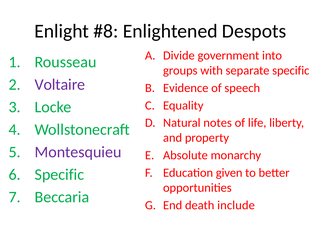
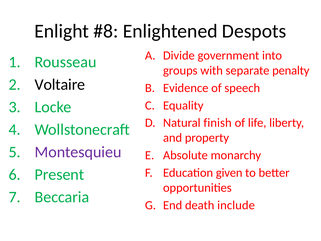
separate specific: specific -> penalty
Voltaire colour: purple -> black
notes: notes -> finish
Specific at (59, 174): Specific -> Present
